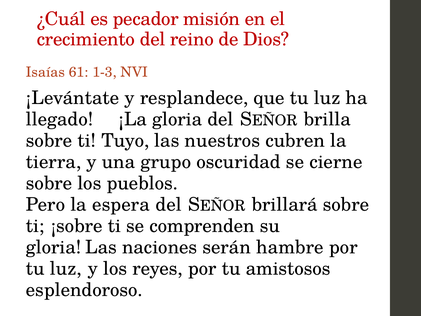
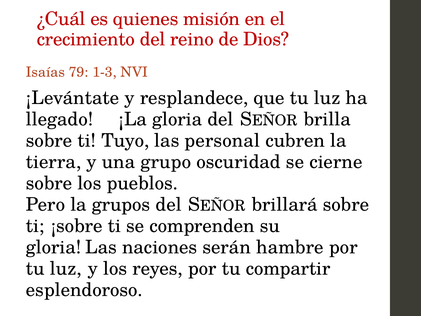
pecador: pecador -> quienes
61: 61 -> 79
nuestros: nuestros -> personal
espera: espera -> grupos
amistosos: amistosos -> compartir
